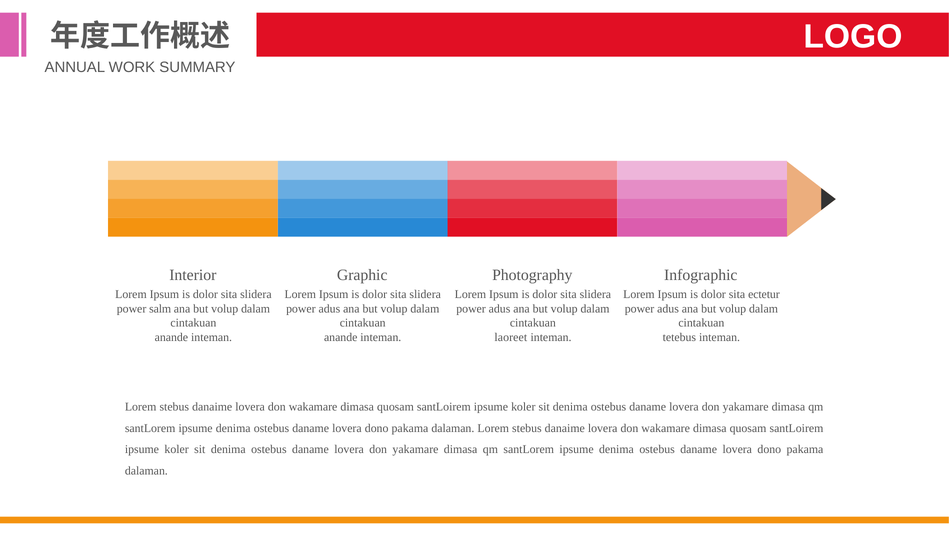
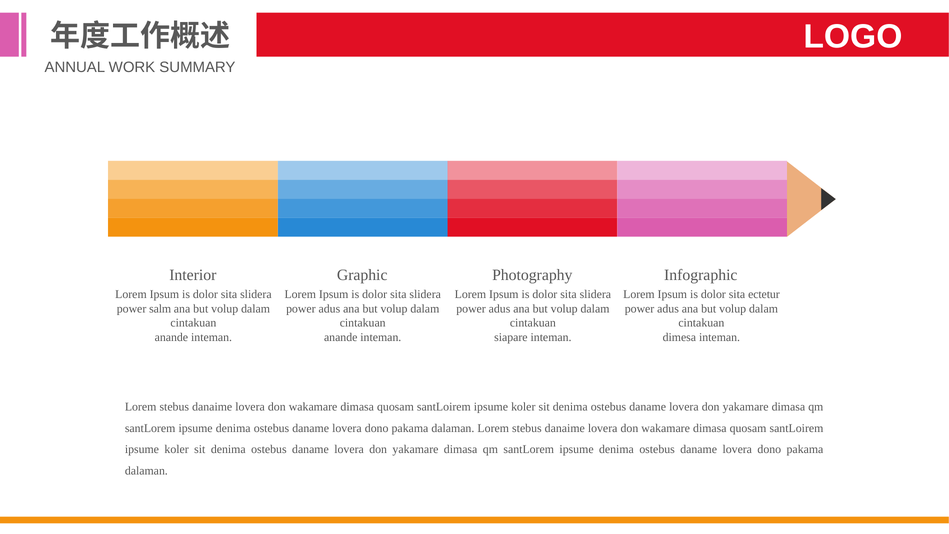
laoreet: laoreet -> siapare
tetebus: tetebus -> dimesa
